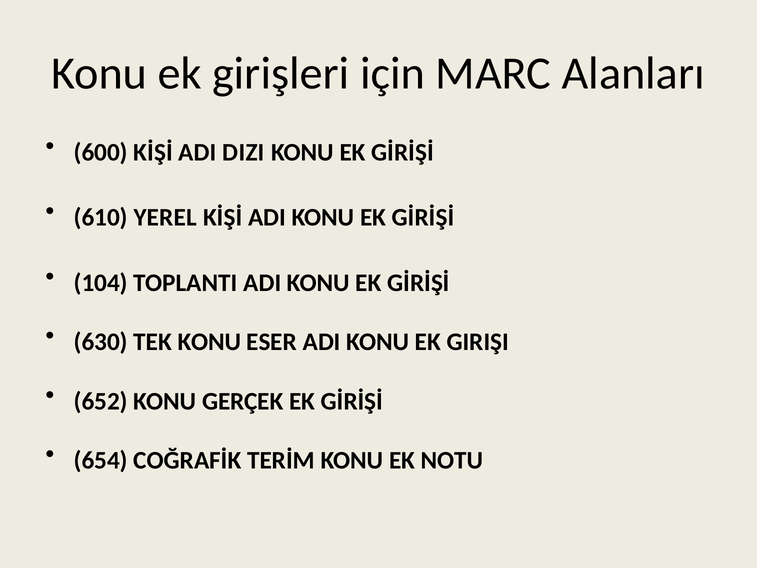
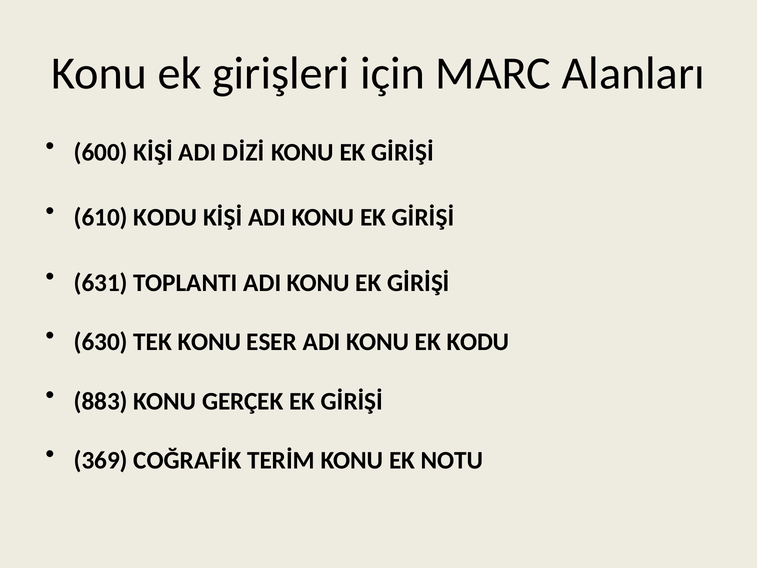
DIZI: DIZI -> DİZİ
610 YEREL: YEREL -> KODU
104: 104 -> 631
EK GIRIŞI: GIRIŞI -> KODU
652: 652 -> 883
654: 654 -> 369
